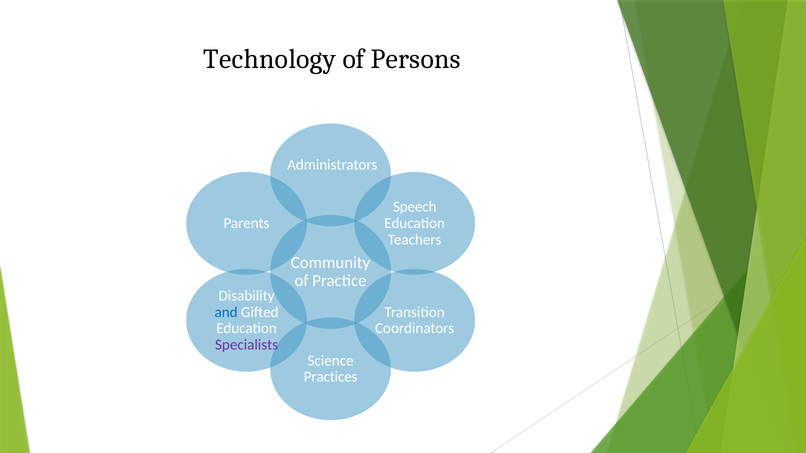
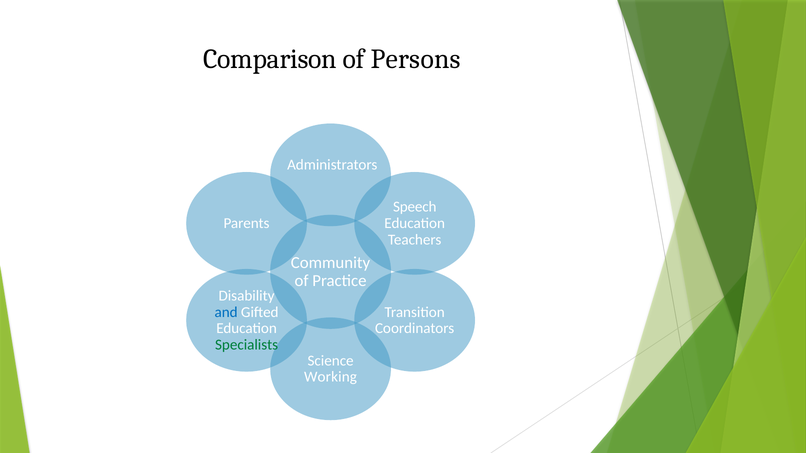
Technology: Technology -> Comparison
Specialists colour: purple -> green
Practices: Practices -> Working
